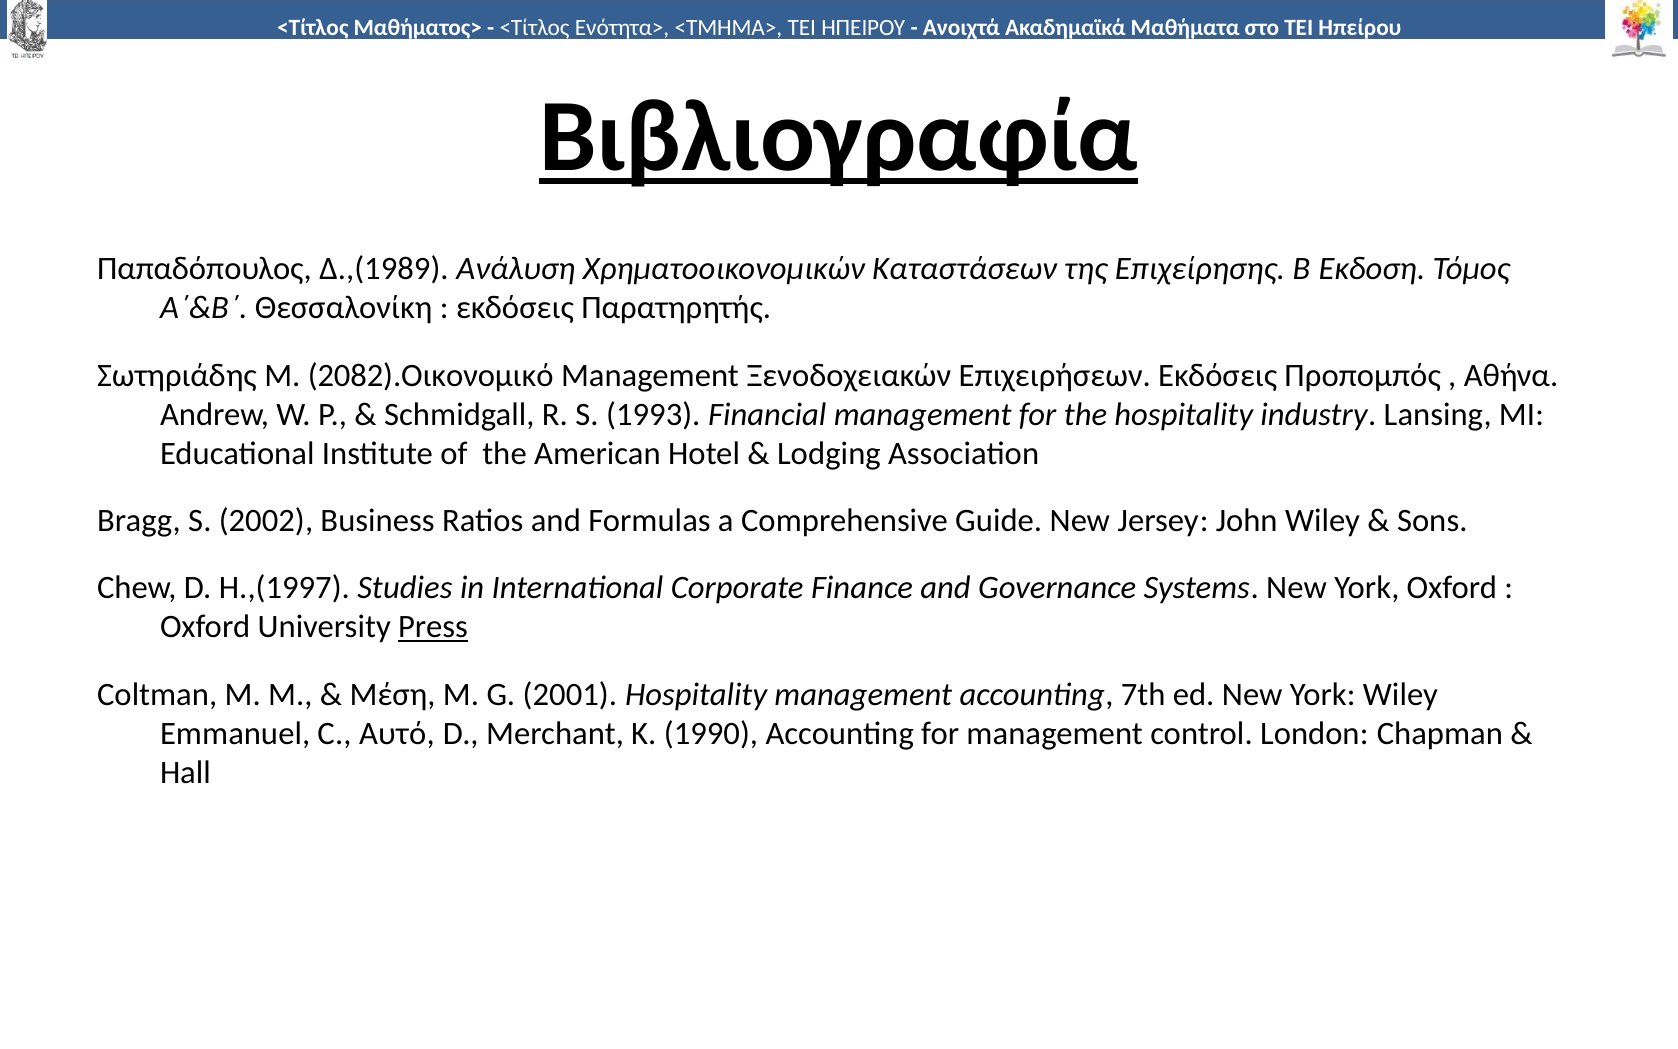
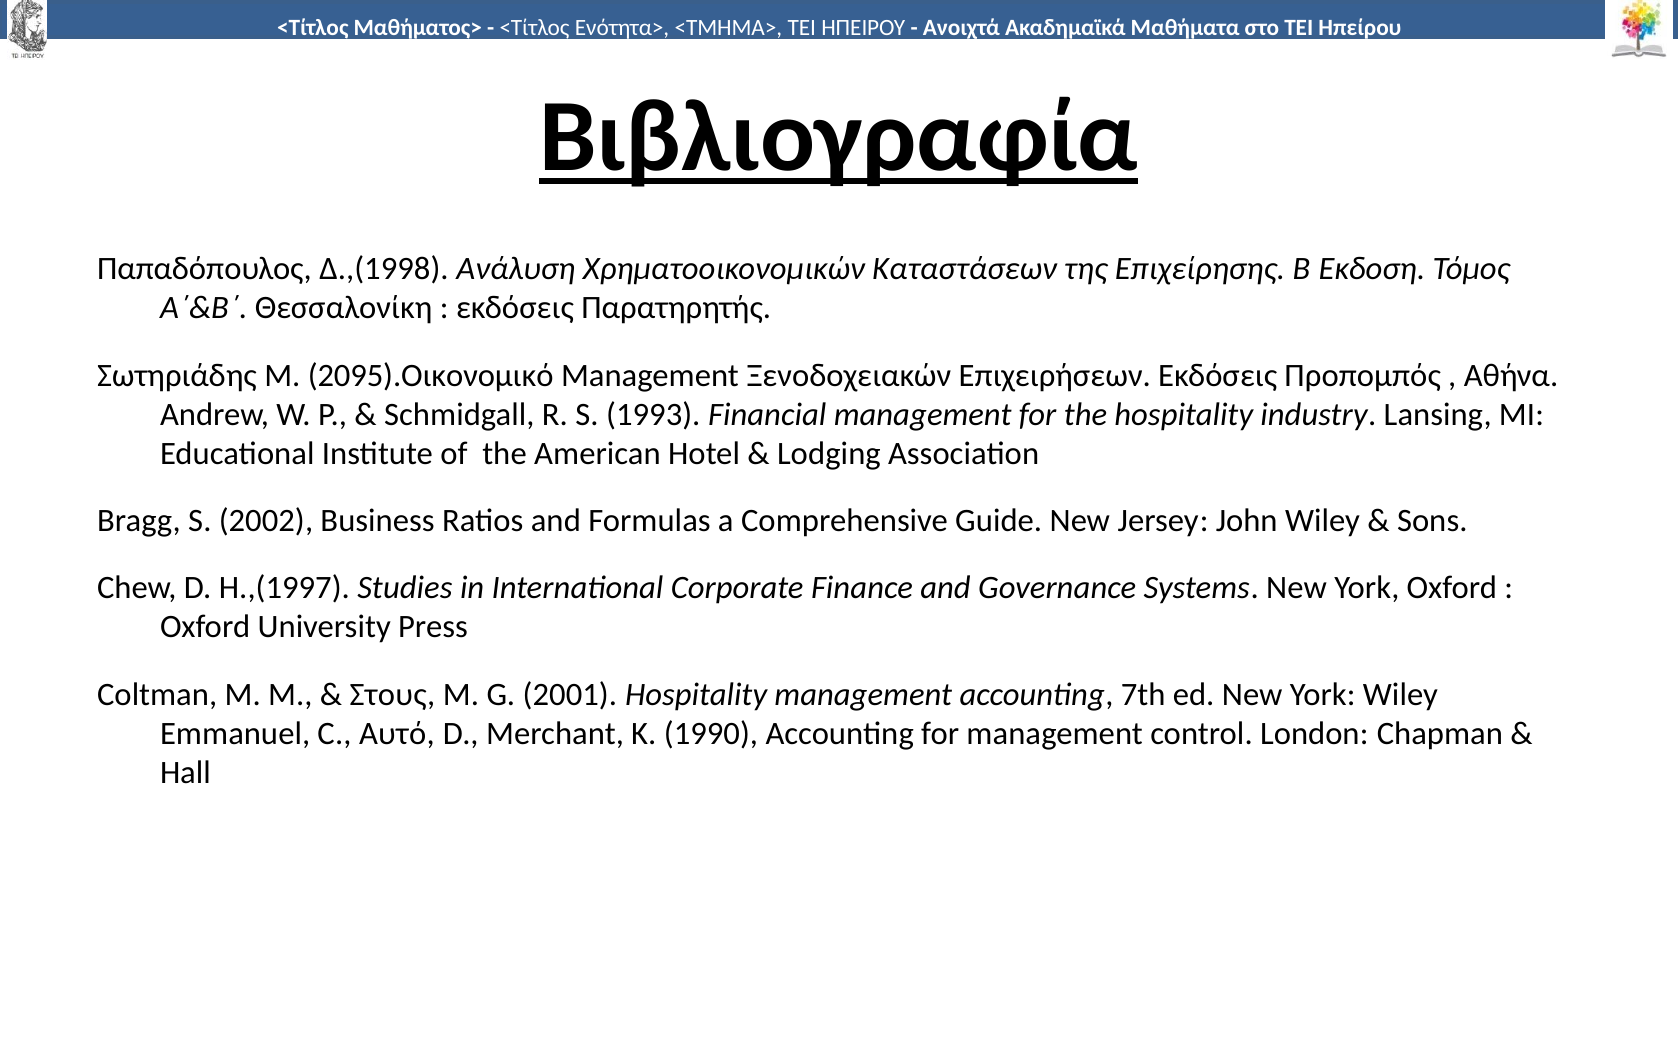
Δ.,(1989: Δ.,(1989 -> Δ.,(1998
2082).Οικονομικό: 2082).Οικονομικό -> 2095).Οικονομικό
Press underline: present -> none
Μέση: Μέση -> Στους
